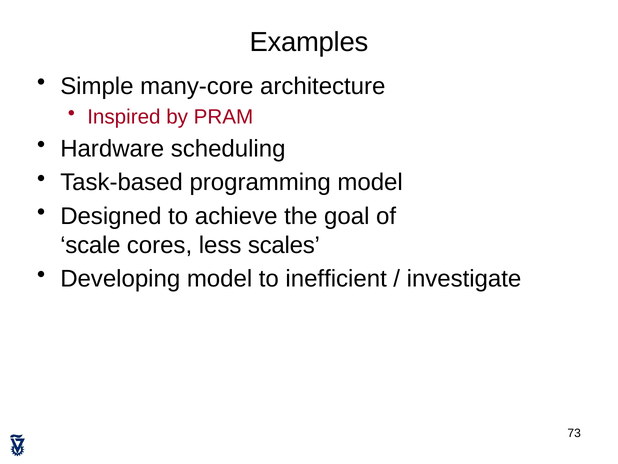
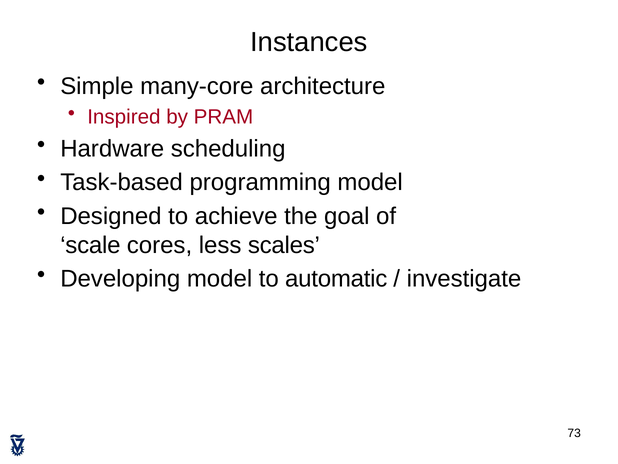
Examples: Examples -> Instances
inefficient: inefficient -> automatic
